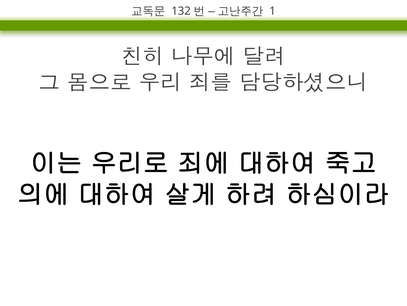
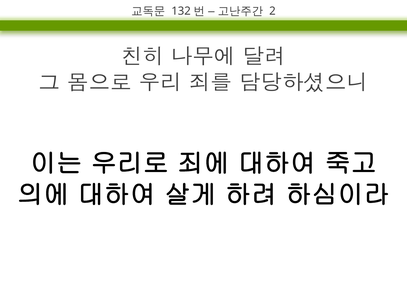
1: 1 -> 2
